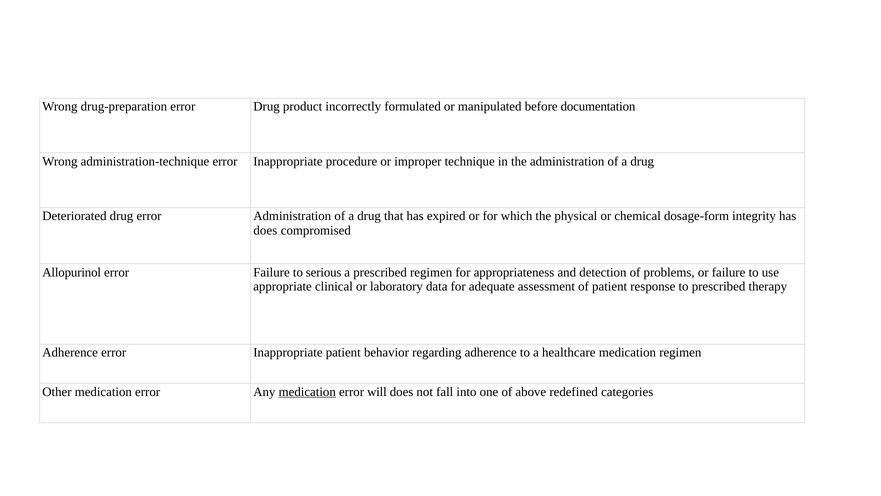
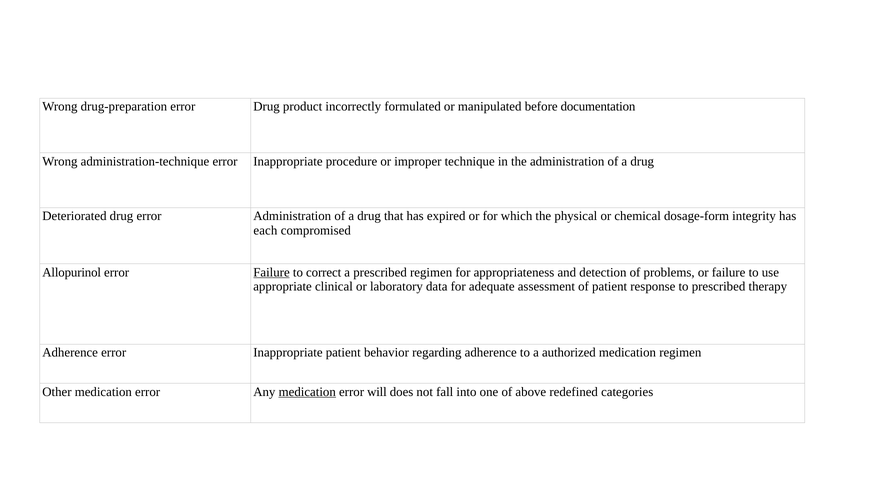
does at (265, 230): does -> each
Failure at (272, 272) underline: none -> present
serious: serious -> correct
healthcare: healthcare -> authorized
